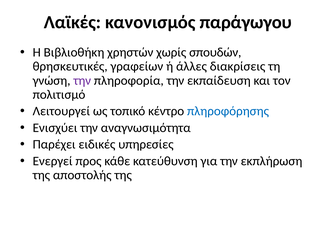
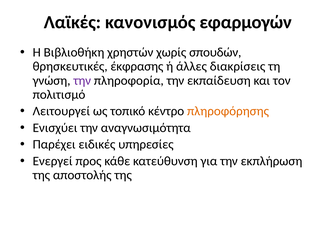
παράγωγου: παράγωγου -> εφαρμογών
γραφείων: γραφείων -> έκφρασης
πληροφόρησης colour: blue -> orange
